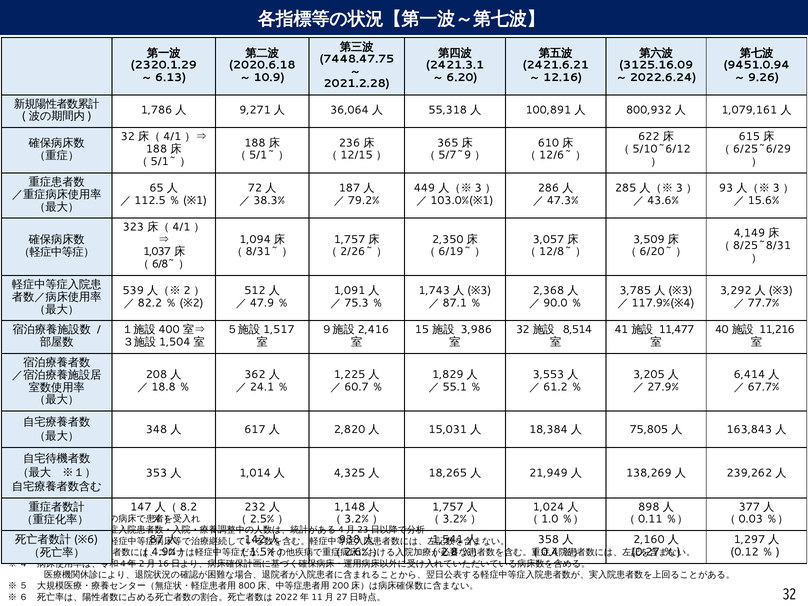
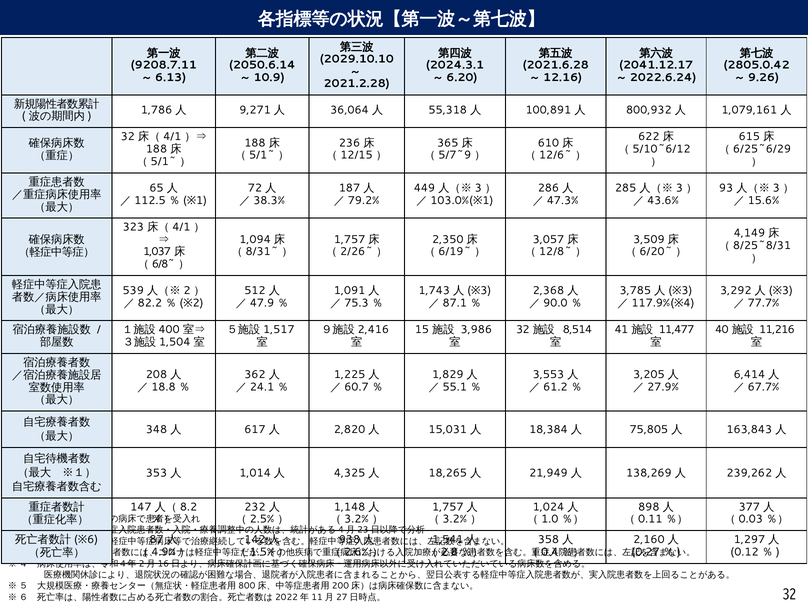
7448.47.75: 7448.47.75 -> 2029.10.10
2320.1.29: 2320.1.29 -> 9208.7.11
2020.6.18: 2020.6.18 -> 2050.6.14
2421.3.1: 2421.3.1 -> 2024.3.1
2421.6.21: 2421.6.21 -> 2021.6.28
3125.16.09: 3125.16.09 -> 2041.12.17
9451.0.94: 9451.0.94 -> 2805.0.42
